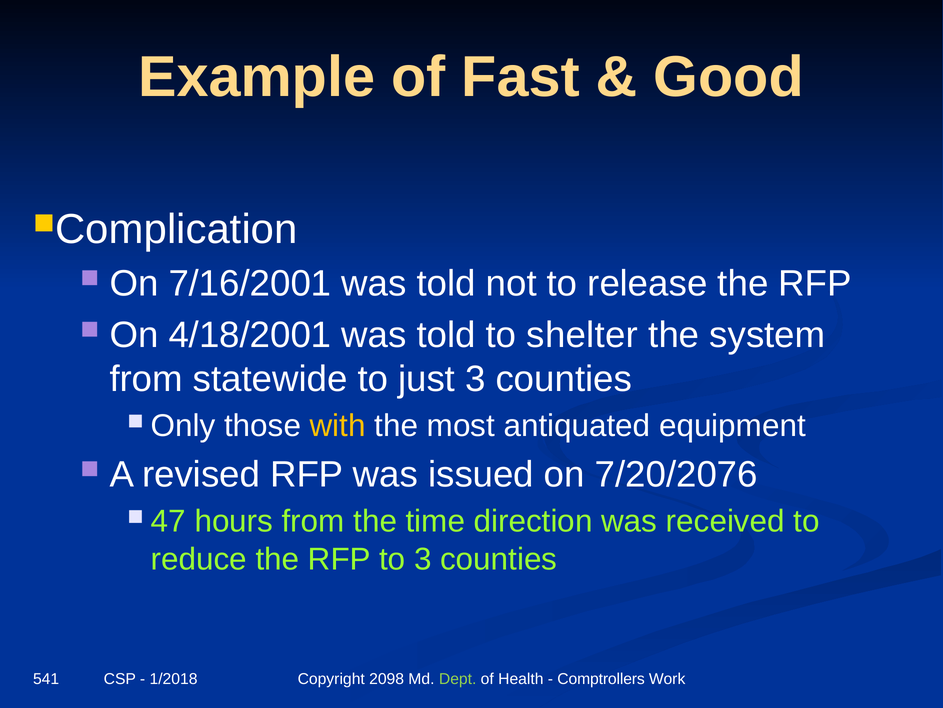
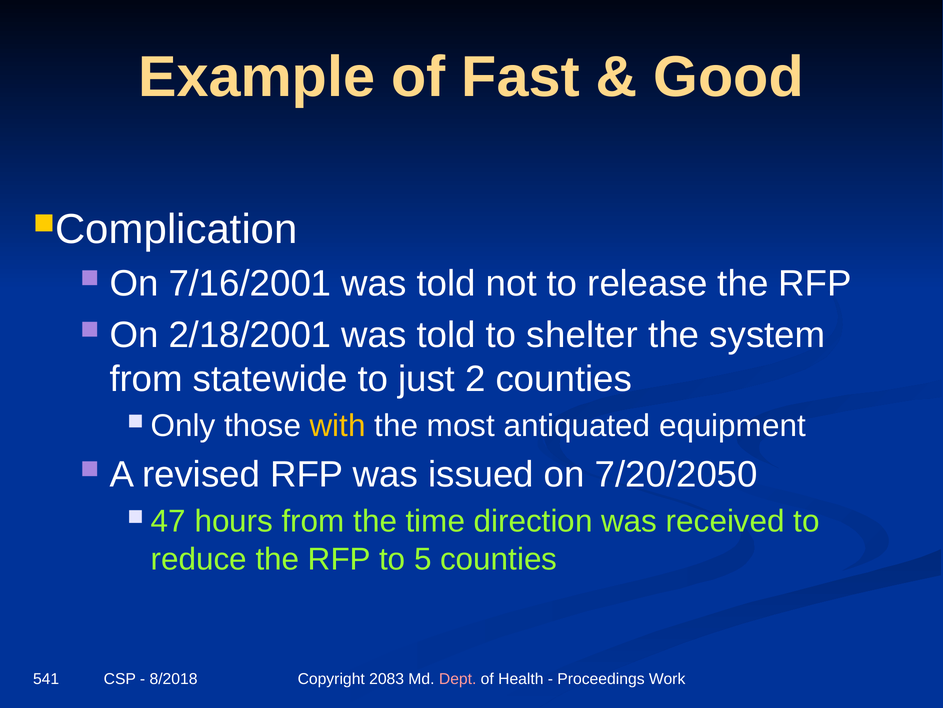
4/18/2001: 4/18/2001 -> 2/18/2001
just 3: 3 -> 2
7/20/2076: 7/20/2076 -> 7/20/2050
to 3: 3 -> 5
1/2018: 1/2018 -> 8/2018
2098: 2098 -> 2083
Dept colour: light green -> pink
Comptrollers: Comptrollers -> Proceedings
